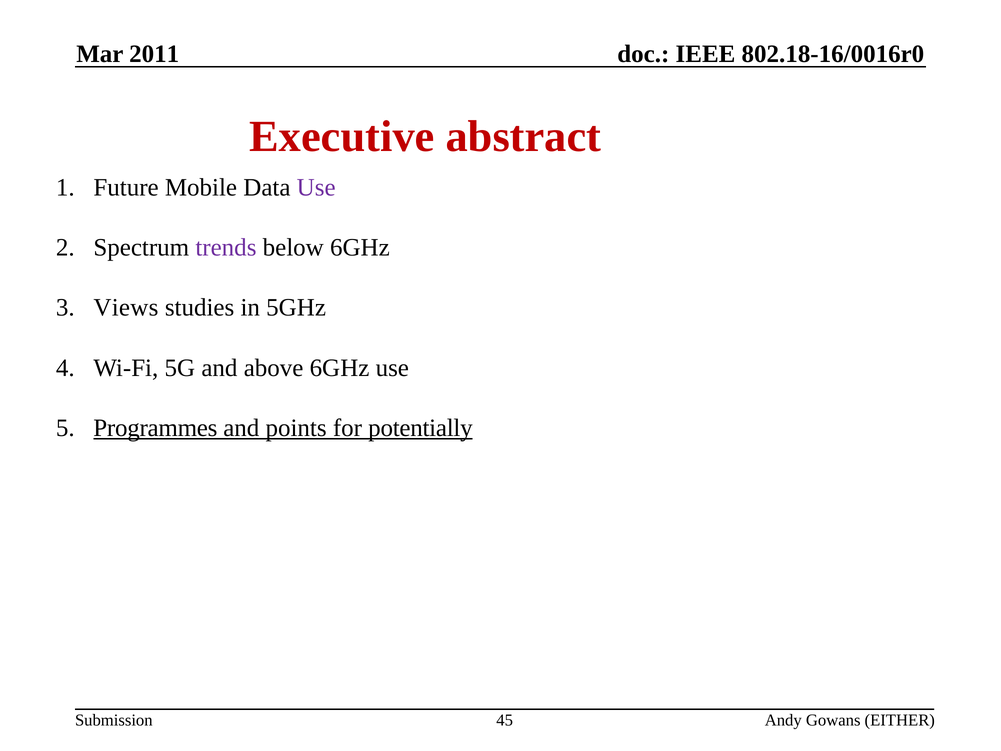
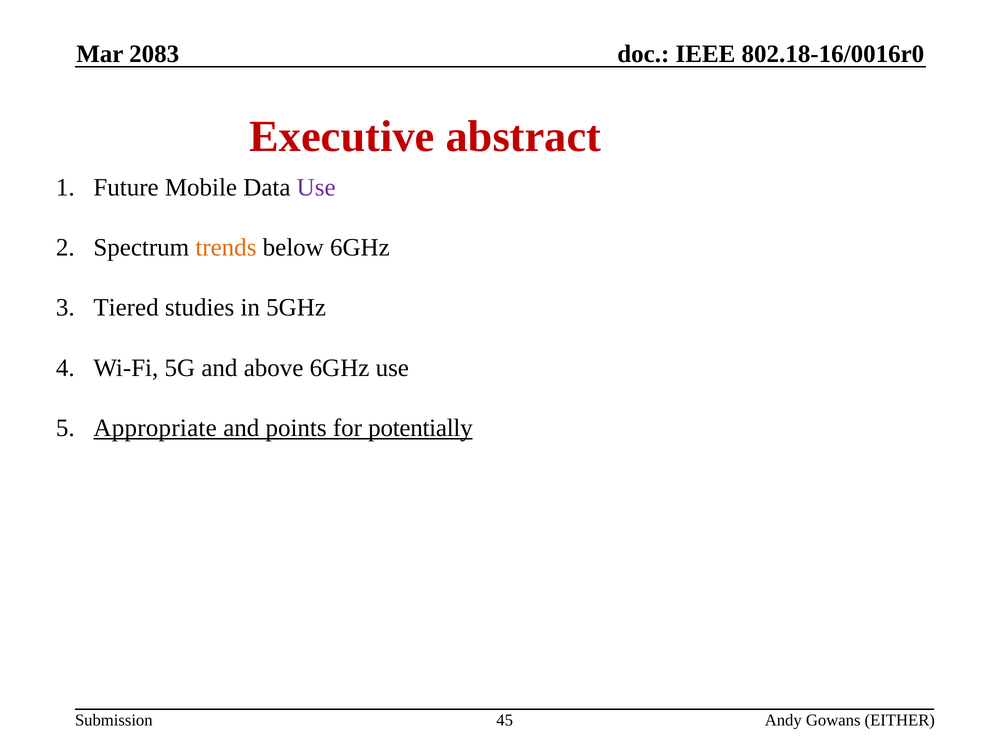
2011: 2011 -> 2083
trends colour: purple -> orange
Views: Views -> Tiered
Programmes: Programmes -> Appropriate
